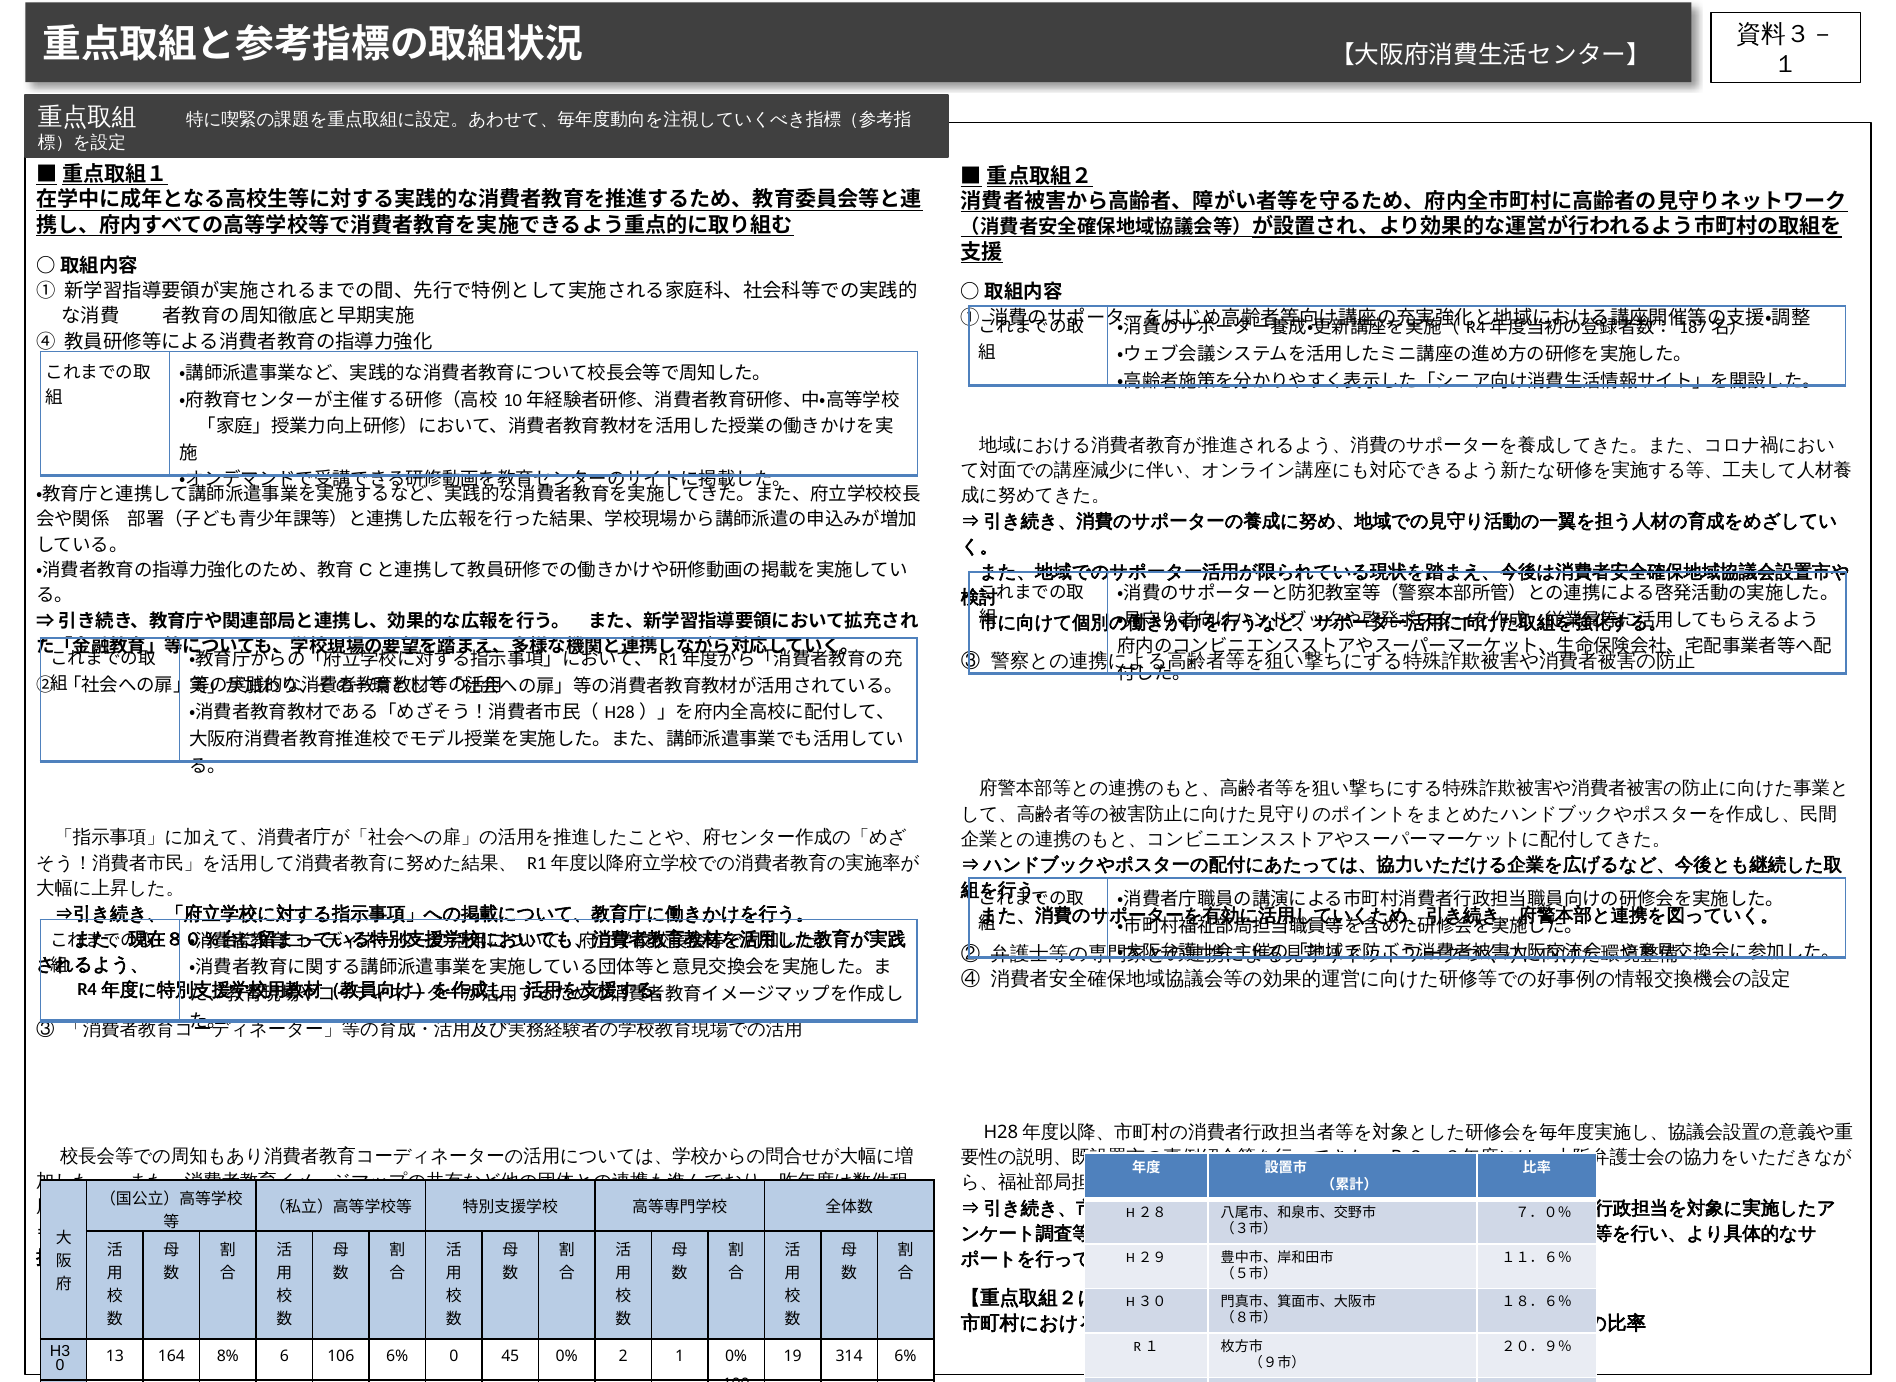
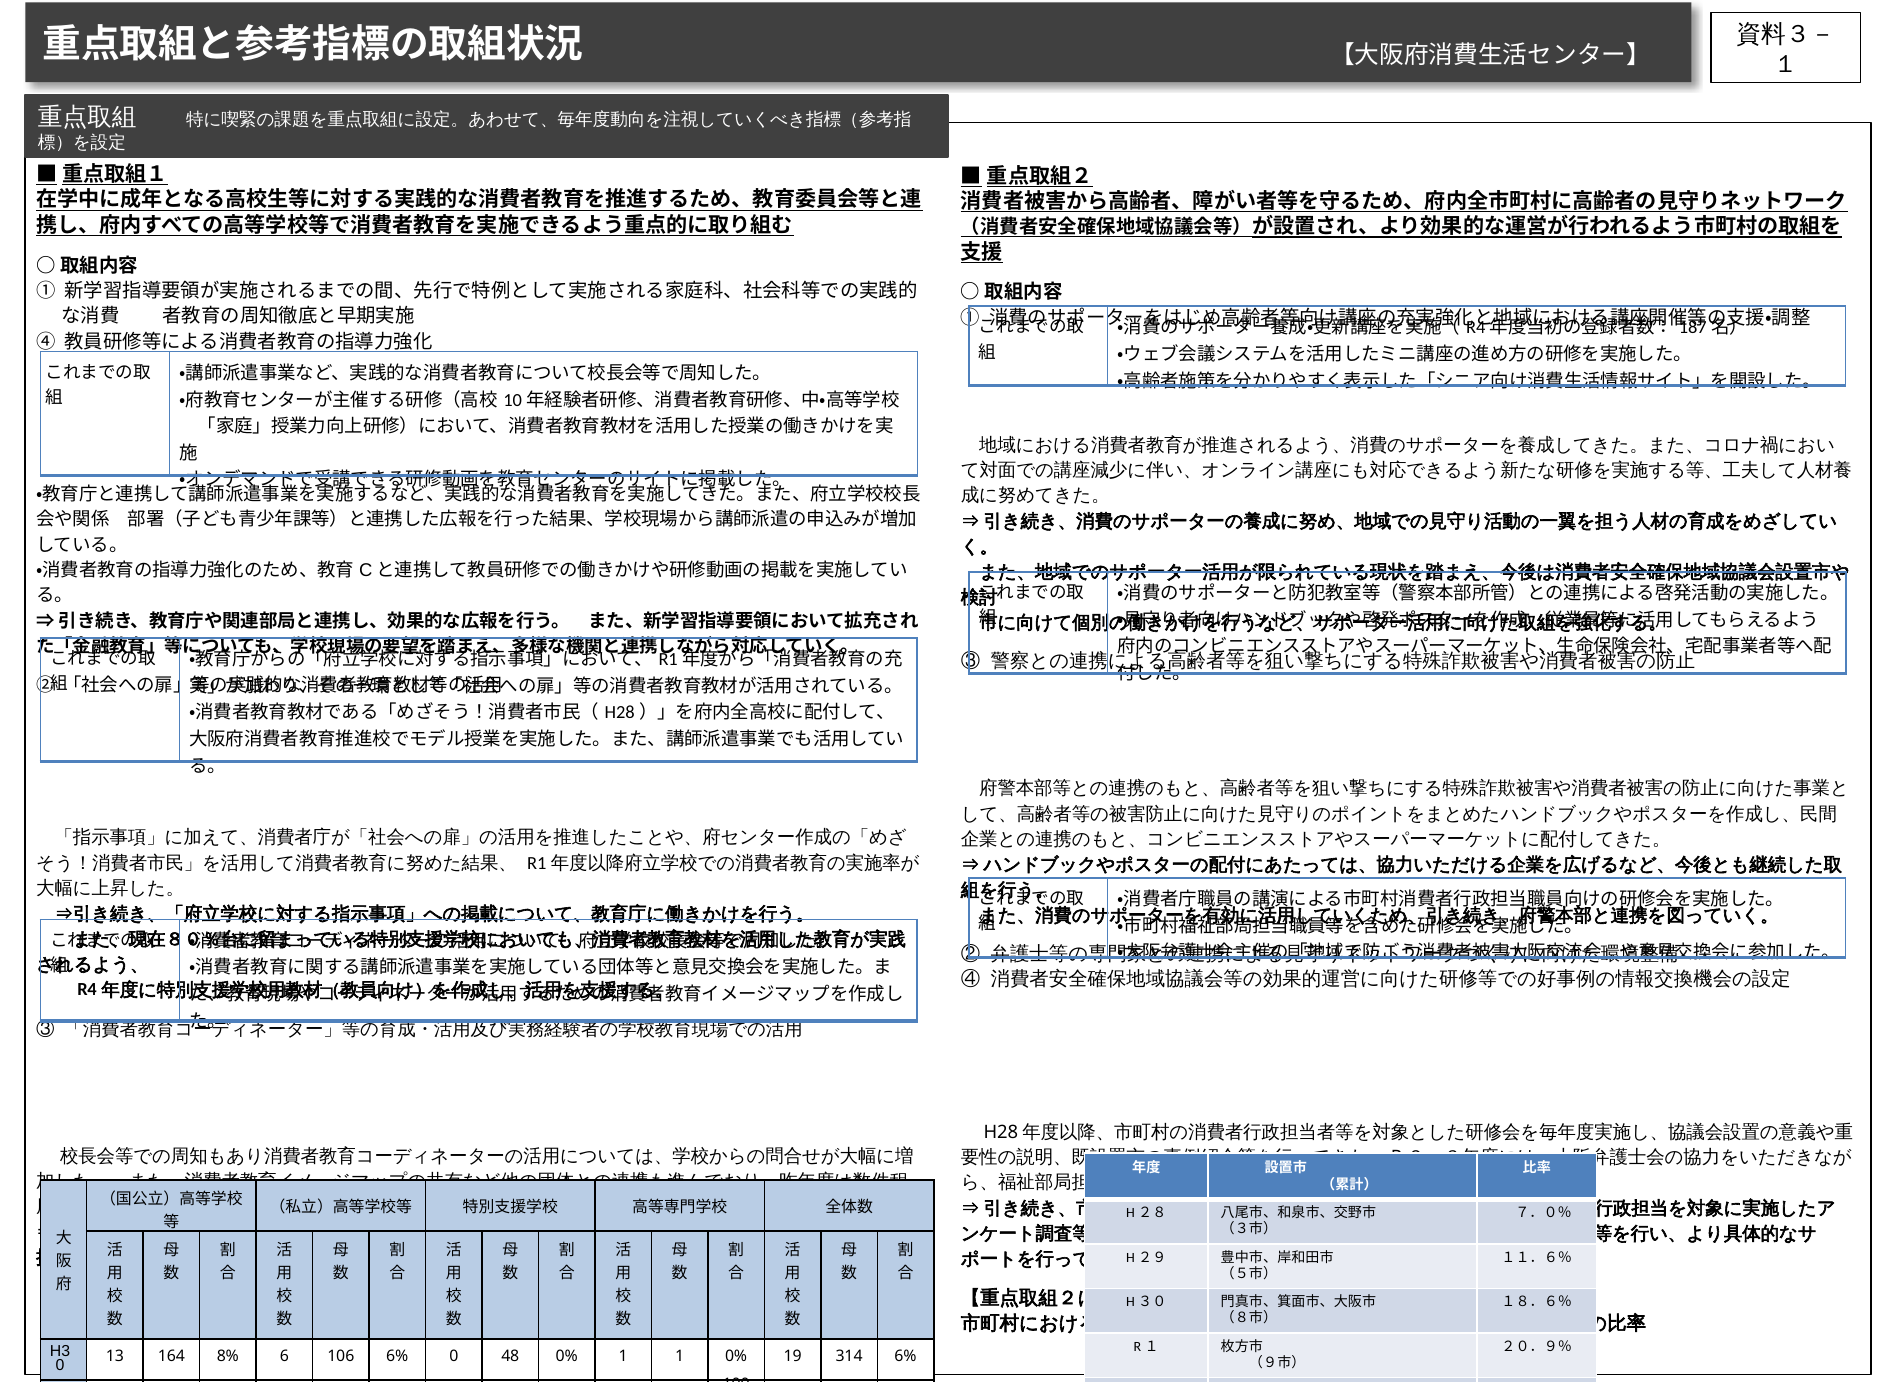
45: 45 -> 48
0% 2: 2 -> 1
